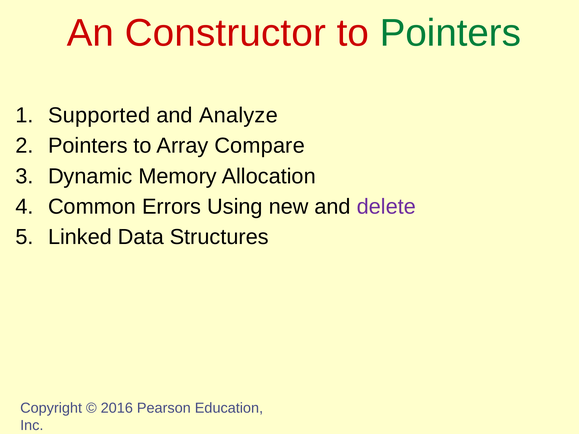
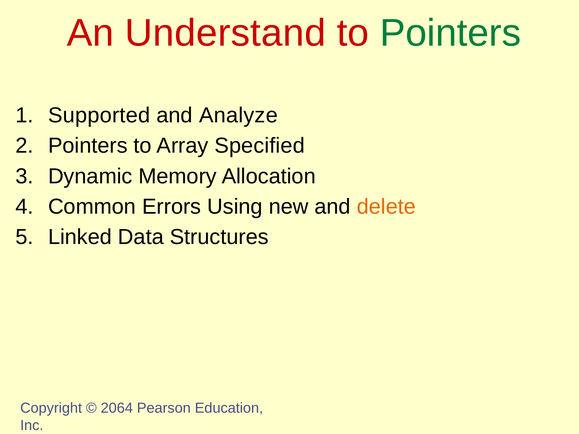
Constructor: Constructor -> Understand
Compare: Compare -> Specified
delete colour: purple -> orange
2016: 2016 -> 2064
